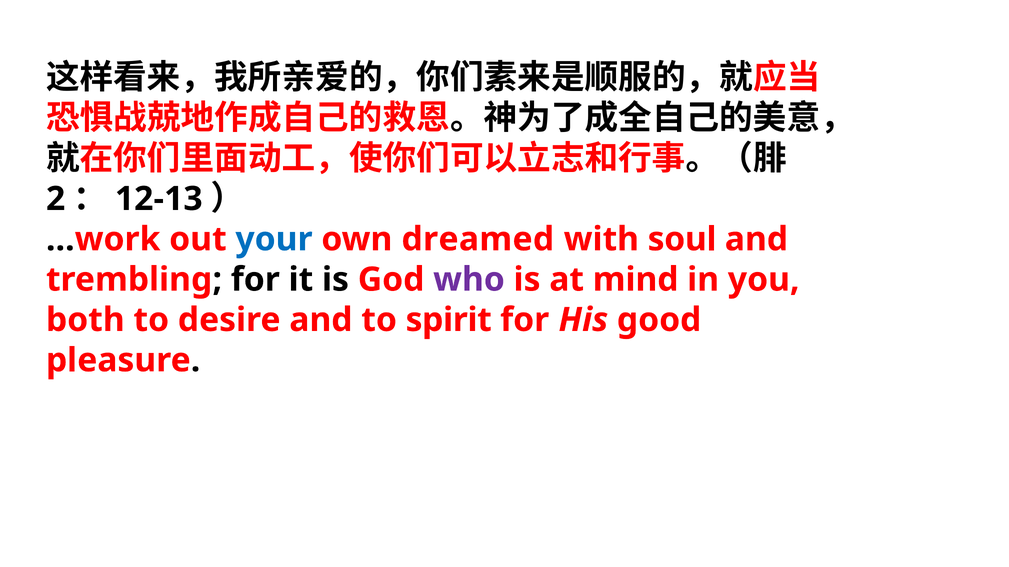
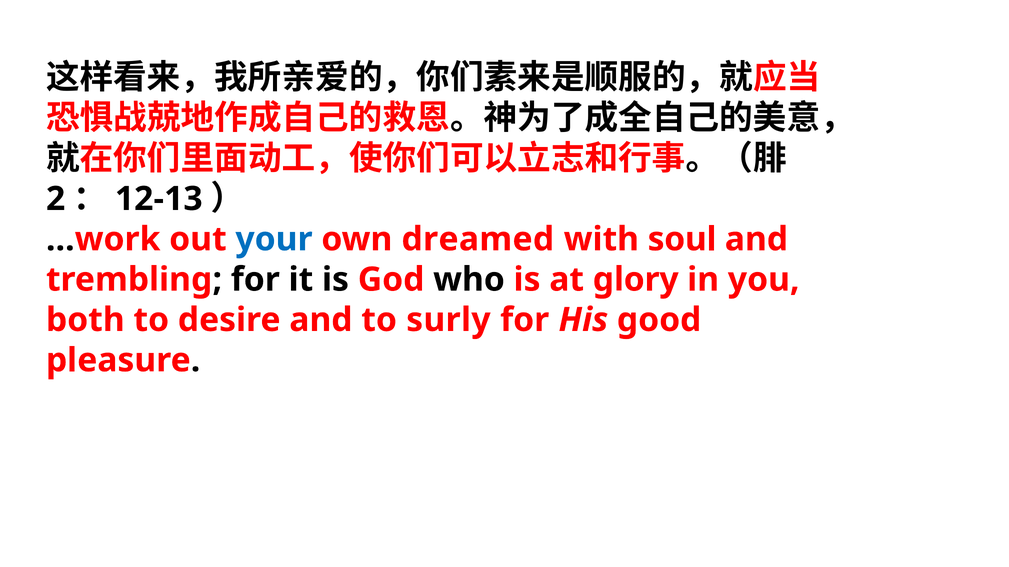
who colour: purple -> black
mind: mind -> glory
spirit: spirit -> surly
